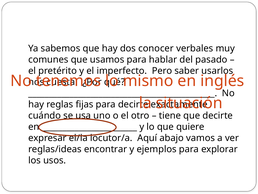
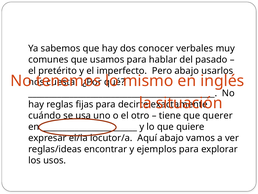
Pero saber: saber -> abajo
que decirte: decirte -> querer
